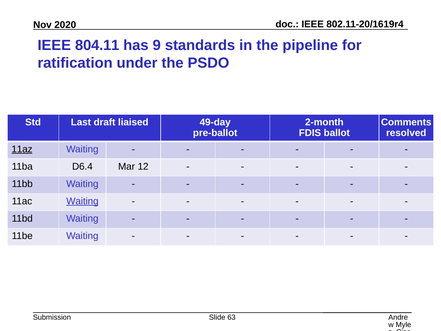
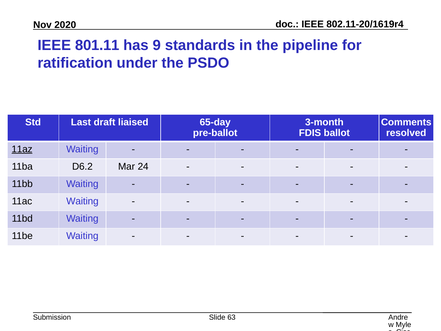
804.11: 804.11 -> 801.11
49-day: 49-day -> 65-day
2-month: 2-month -> 3-month
D6.4: D6.4 -> D6.2
12: 12 -> 24
Waiting at (82, 201) underline: present -> none
